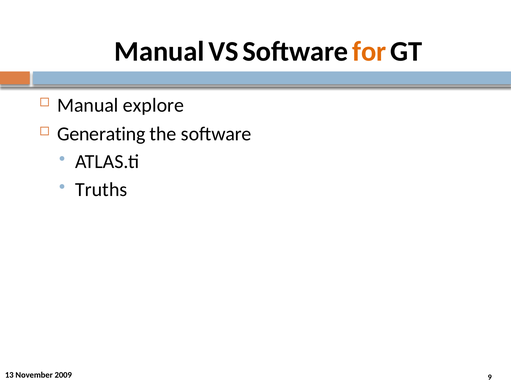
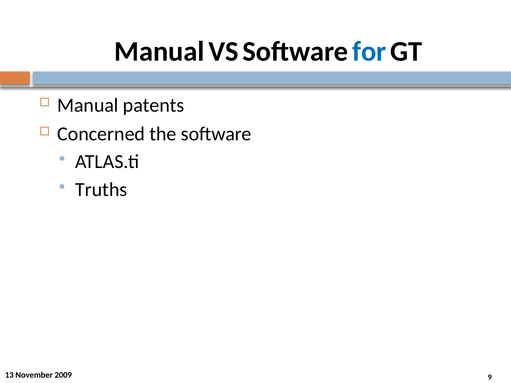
for colour: orange -> blue
explore: explore -> patents
Generating: Generating -> Concerned
